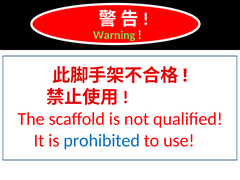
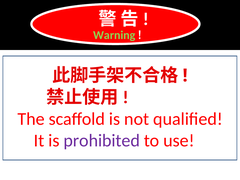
prohibited colour: blue -> purple
